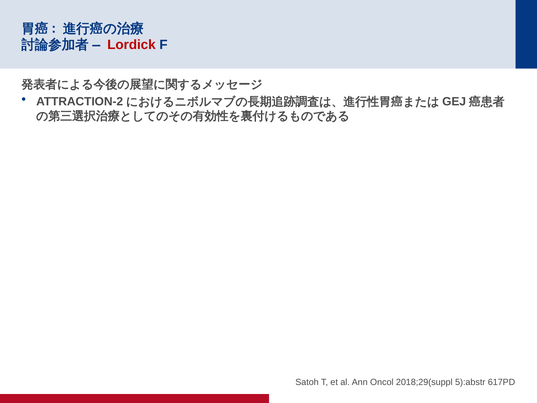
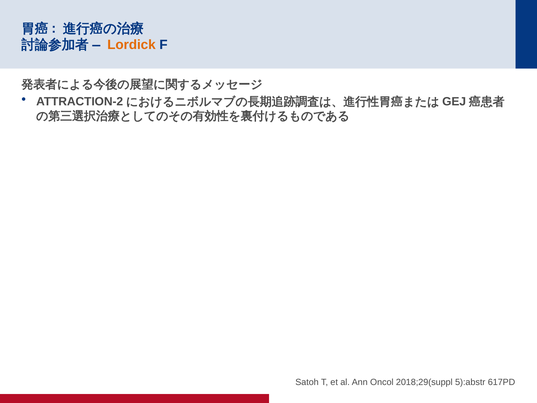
Lordick colour: red -> orange
